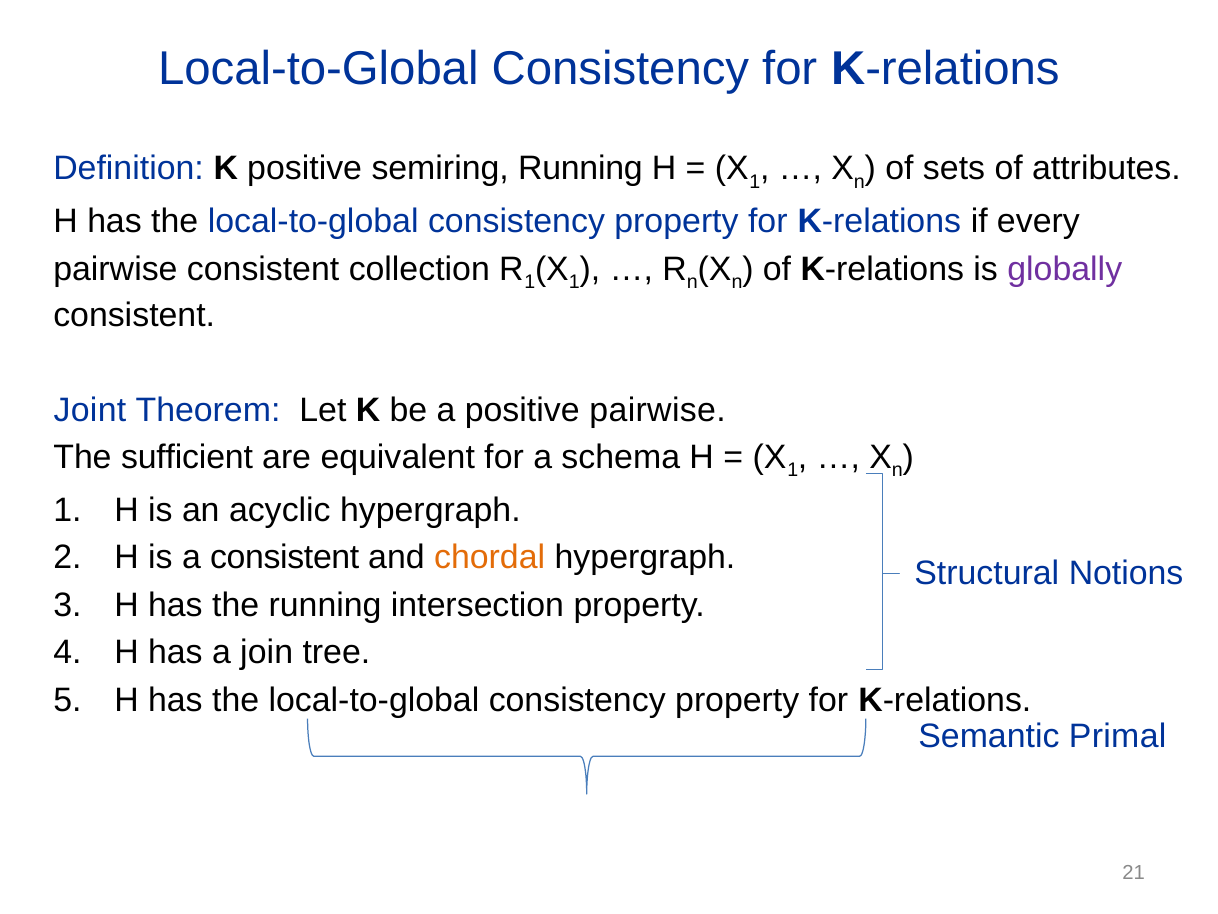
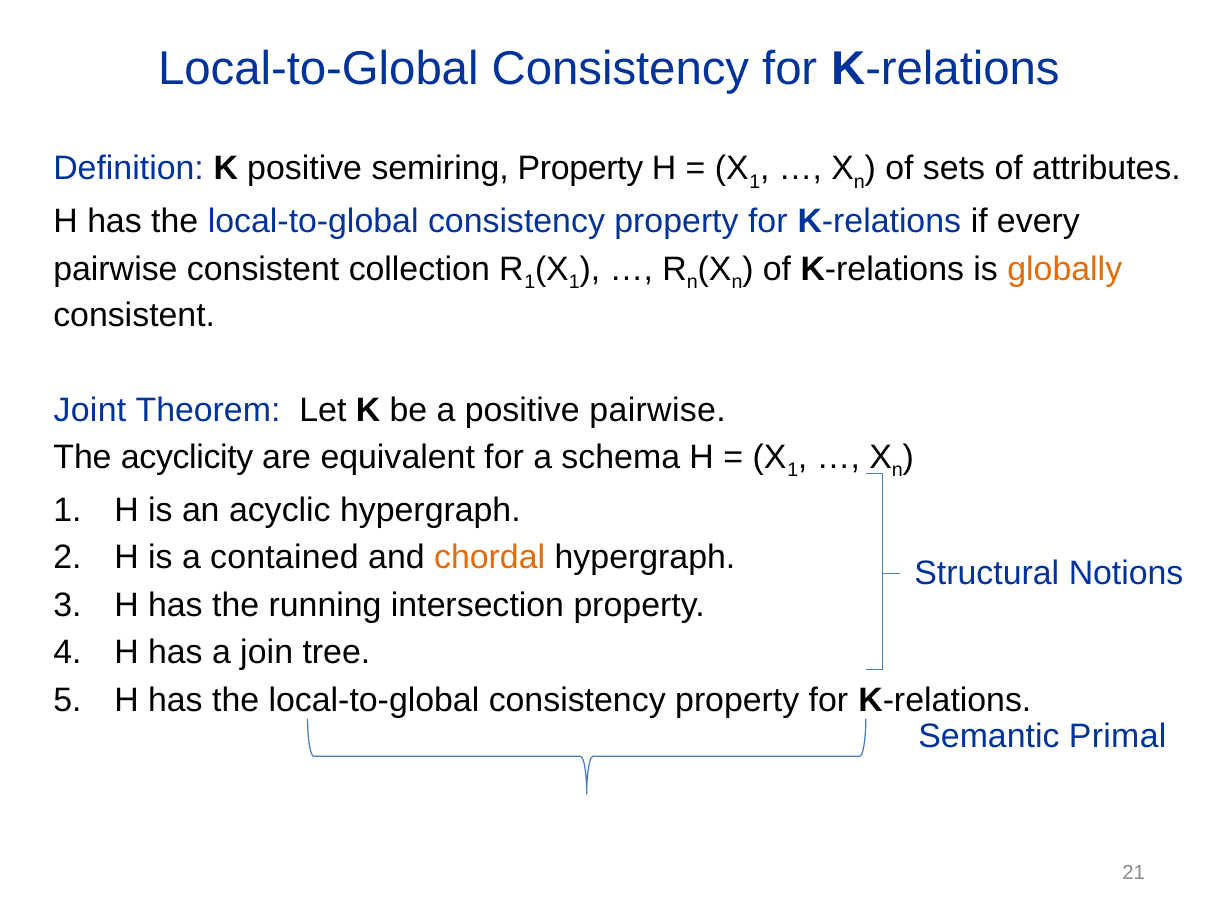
semiring Running: Running -> Property
globally colour: purple -> orange
sufficient: sufficient -> acyclicity
a consistent: consistent -> contained
